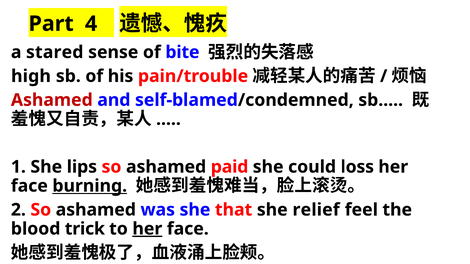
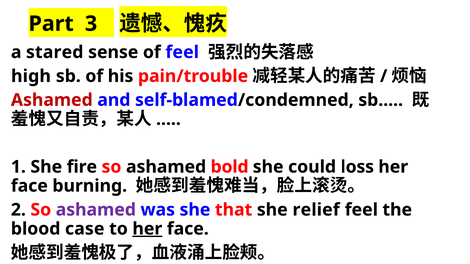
4: 4 -> 3
of bite: bite -> feel
lips: lips -> fire
paid: paid -> bold
burning underline: present -> none
ashamed at (96, 210) colour: black -> purple
trick: trick -> case
